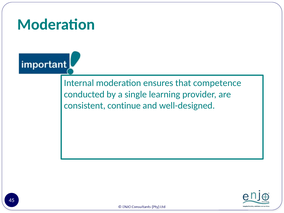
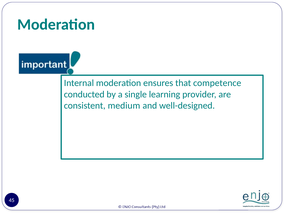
continue: continue -> medium
